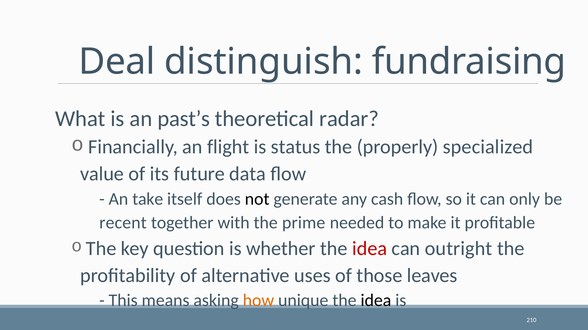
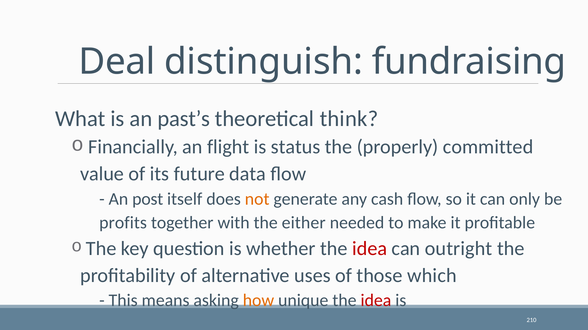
radar: radar -> think
specialized: specialized -> committed
take: take -> post
not colour: black -> orange
recent: recent -> profits
prime: prime -> either
leaves: leaves -> which
idea at (376, 301) colour: black -> red
